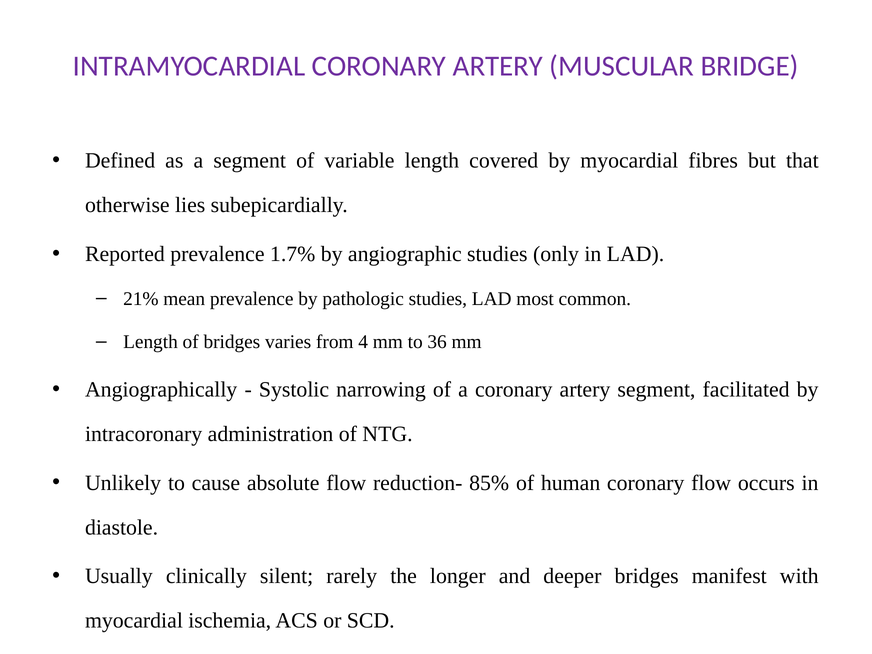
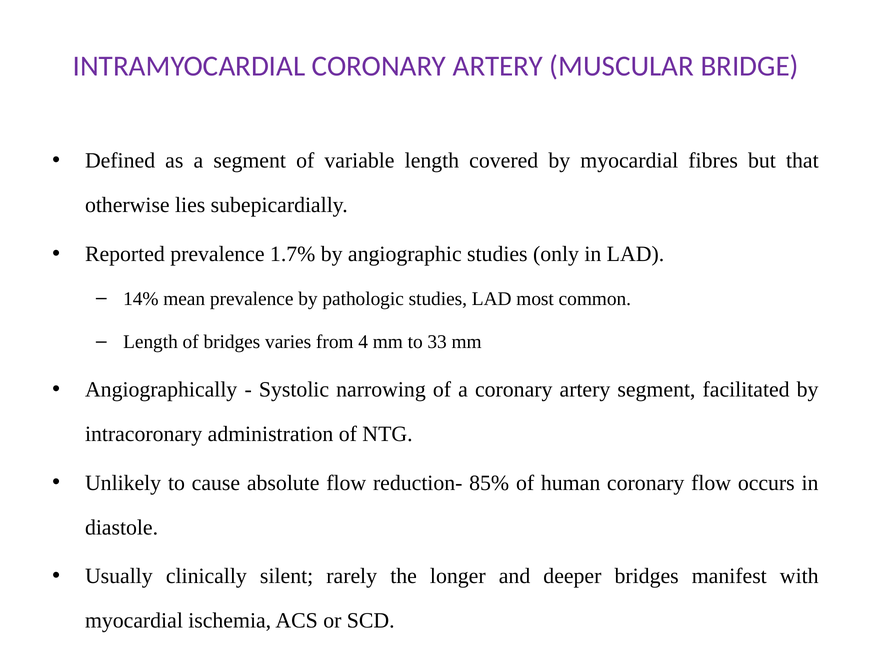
21%: 21% -> 14%
36: 36 -> 33
